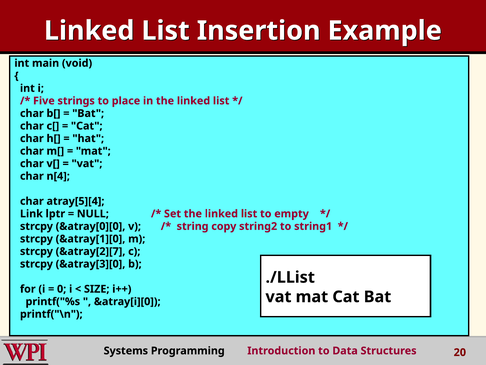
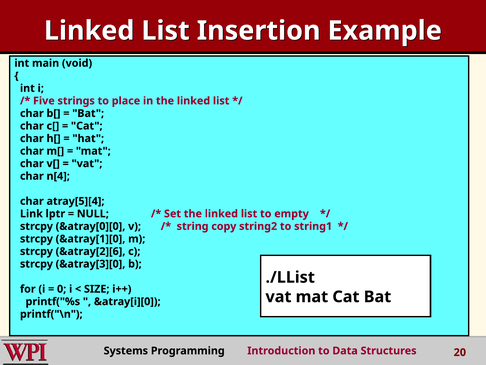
&atray[2][7: &atray[2][7 -> &atray[2][6
